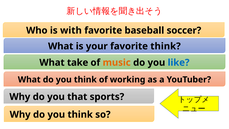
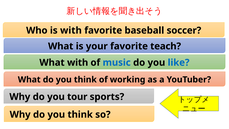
favorite think: think -> teach
What take: take -> with
music colour: orange -> blue
that: that -> tour
